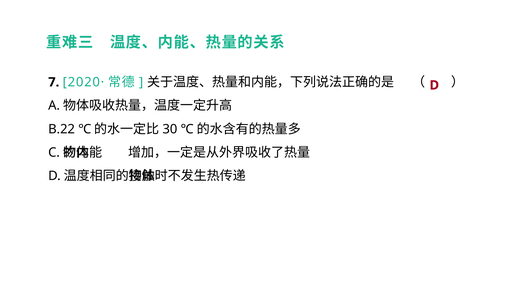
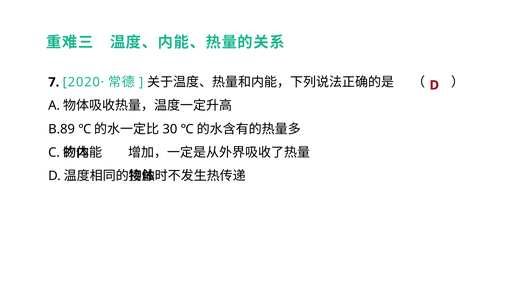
B.22: B.22 -> B.89
